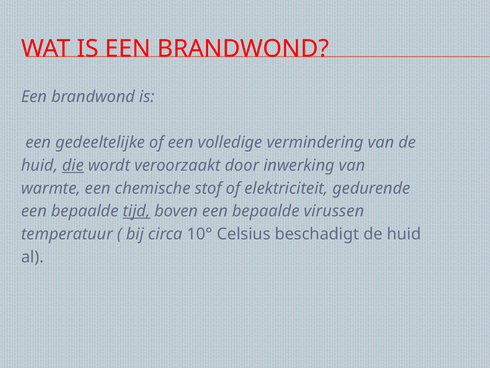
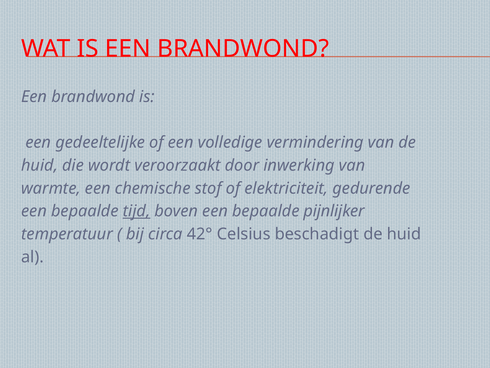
die underline: present -> none
virussen: virussen -> pijnlijker
10°: 10° -> 42°
